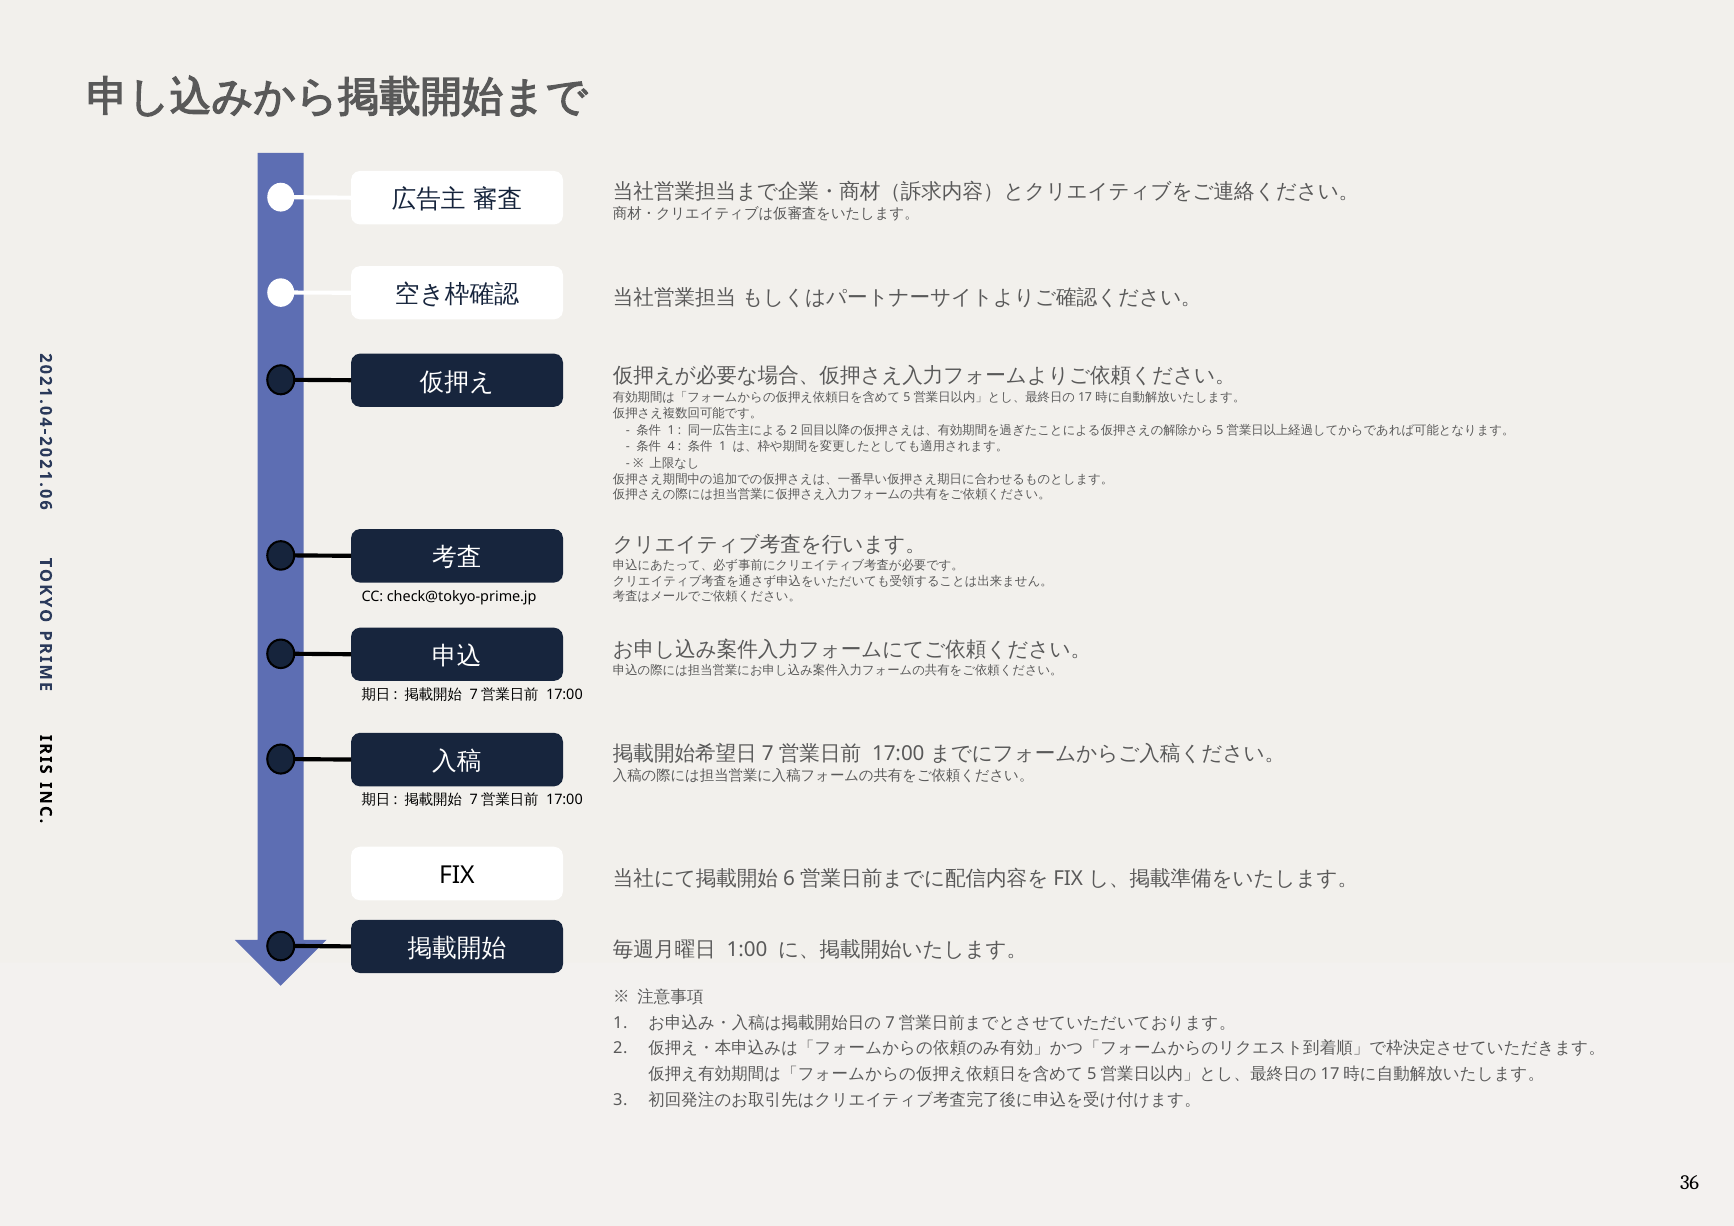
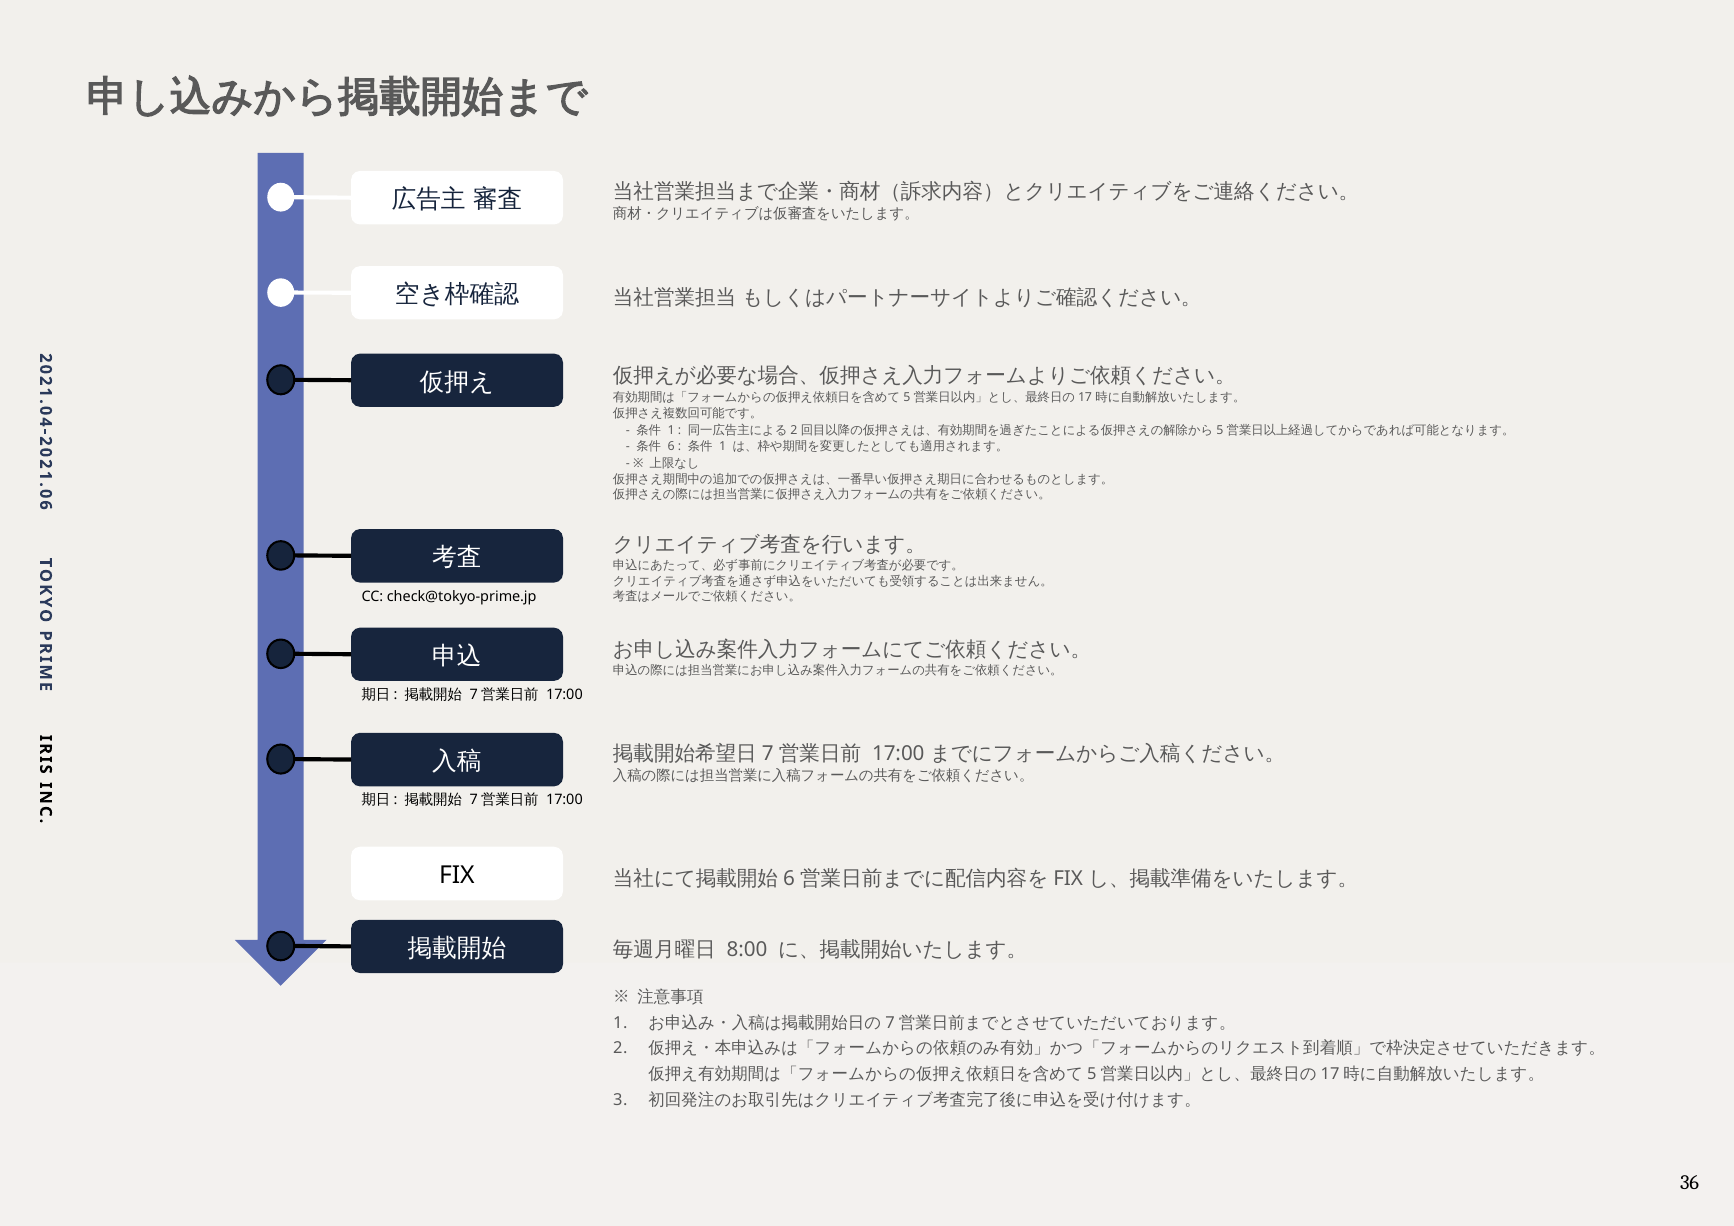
4 at (671, 447): 4 -> 6
1:00: 1:00 -> 8:00
